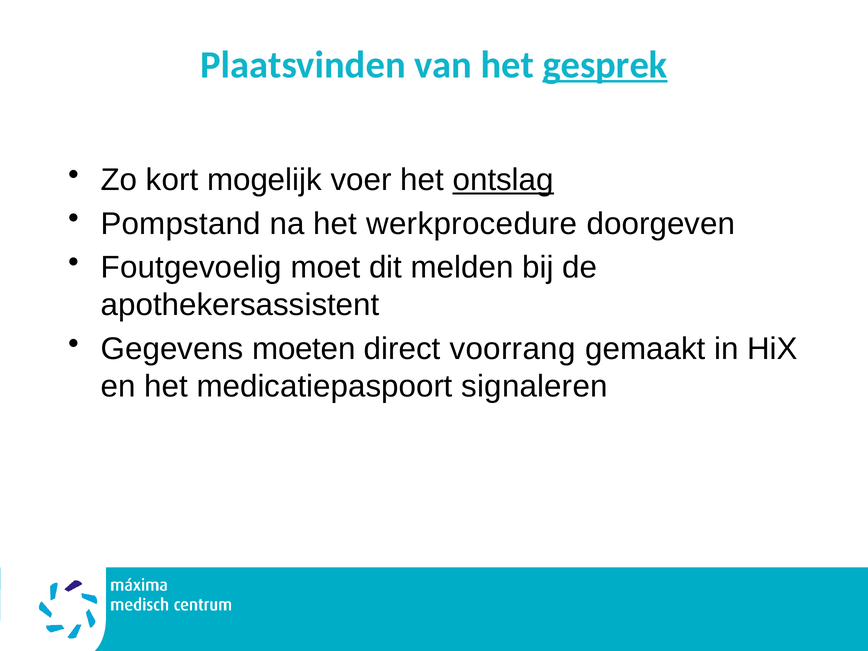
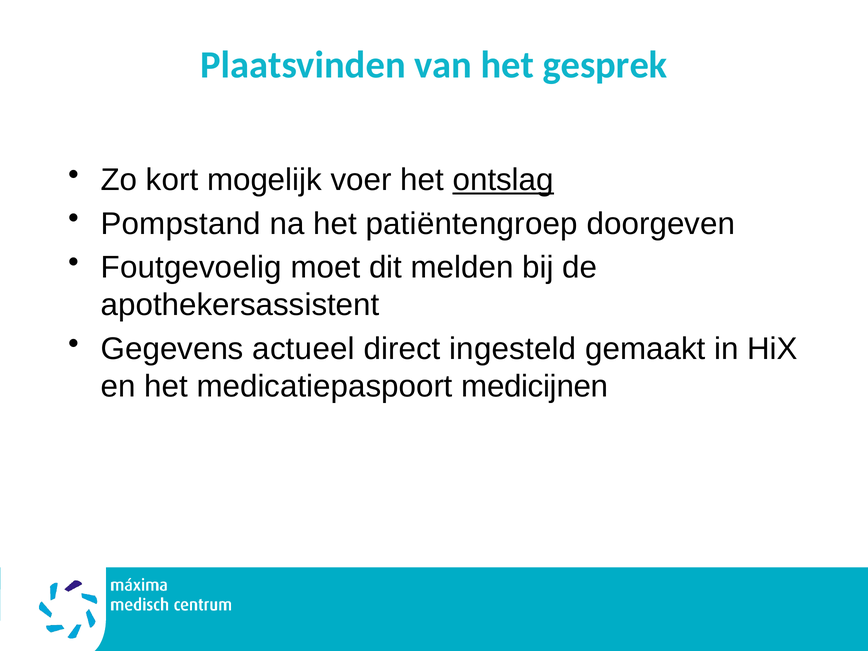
gesprek underline: present -> none
werkprocedure: werkprocedure -> patiëntengroep
moeten: moeten -> actueel
voorrang: voorrang -> ingesteld
signaleren: signaleren -> medicijnen
